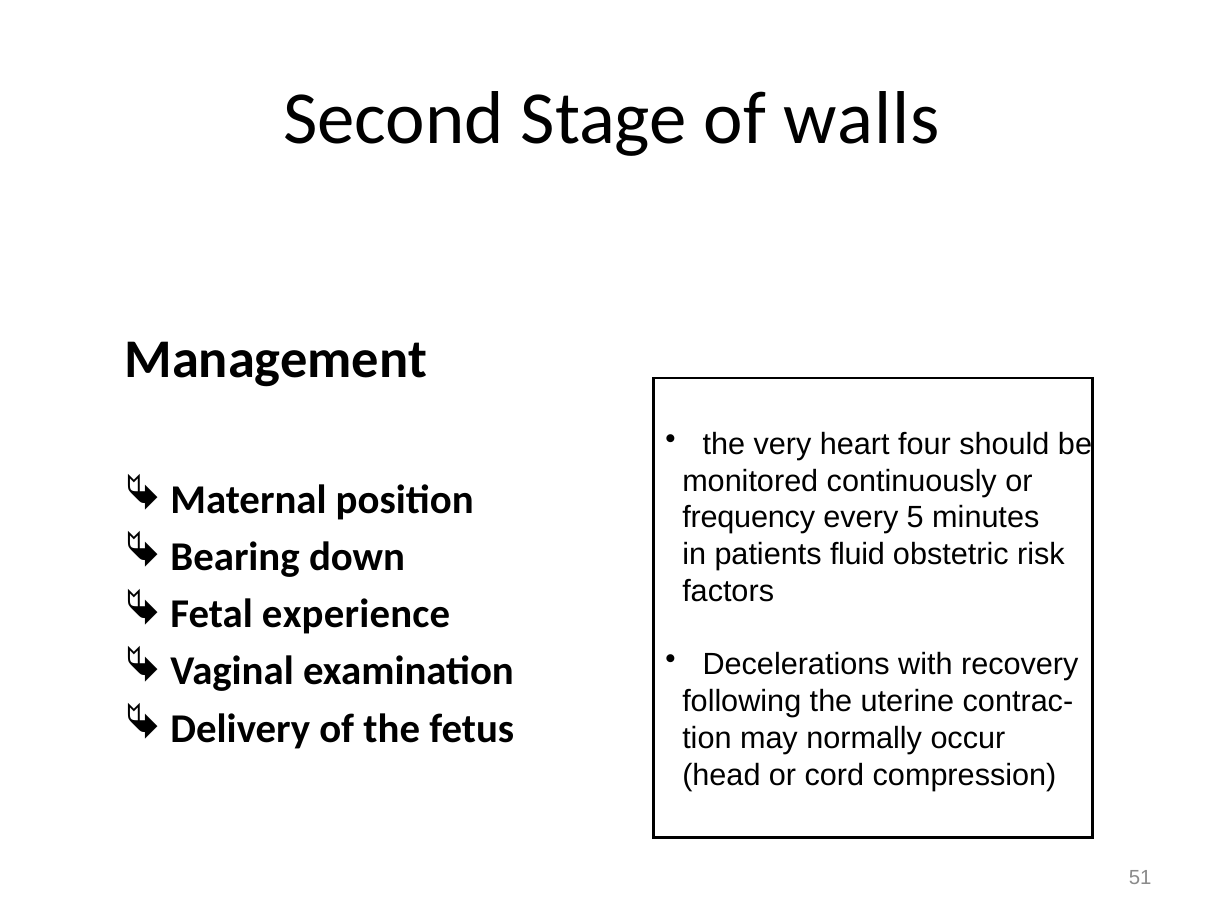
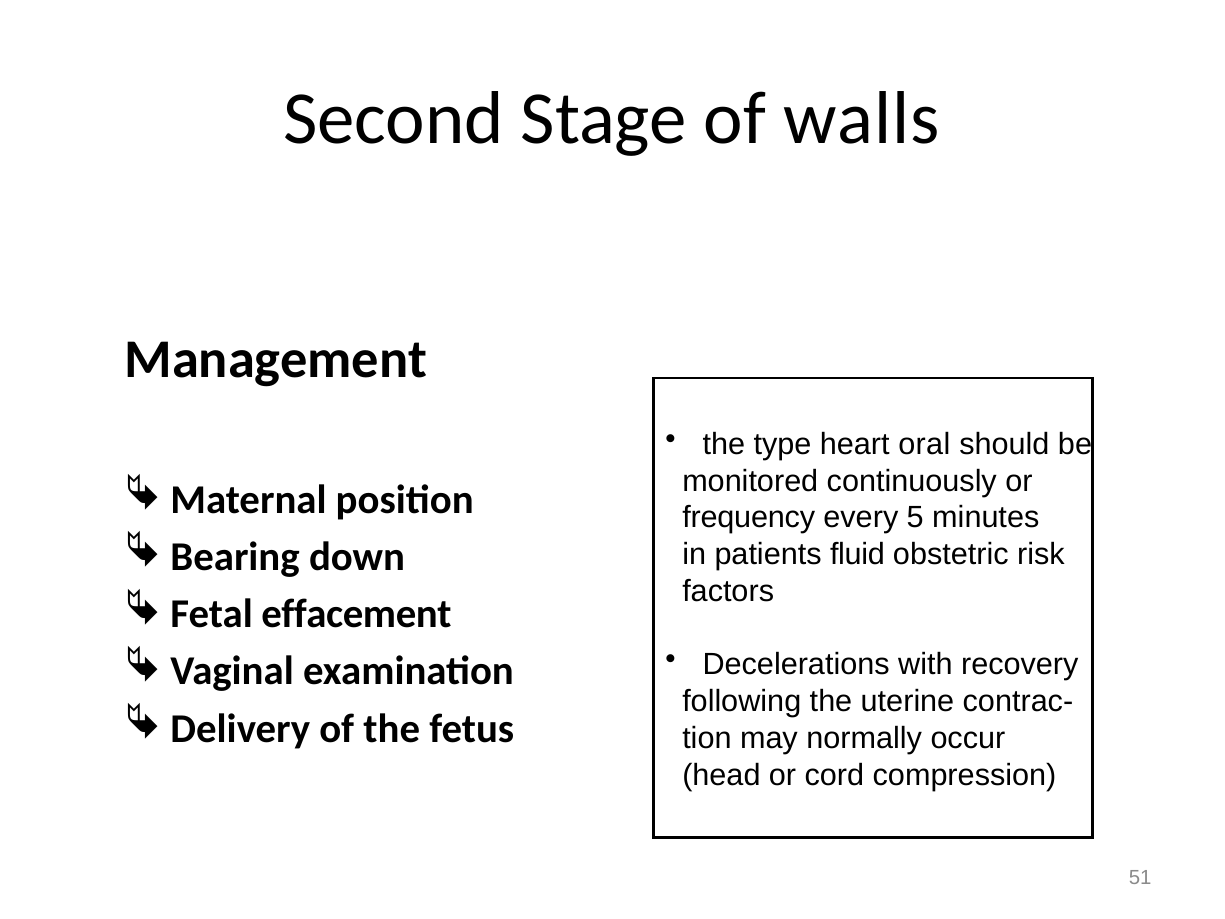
very: very -> type
four: four -> oral
experience: experience -> effacement
